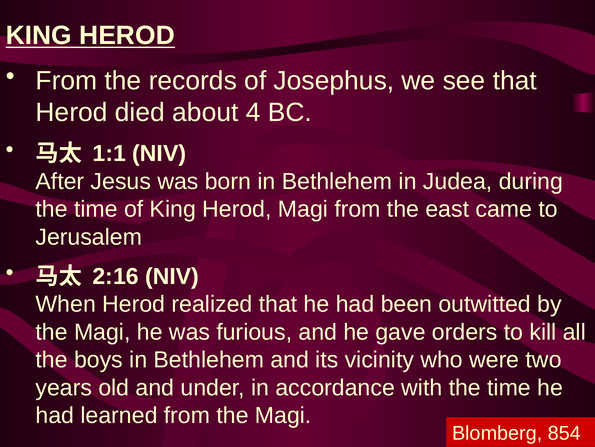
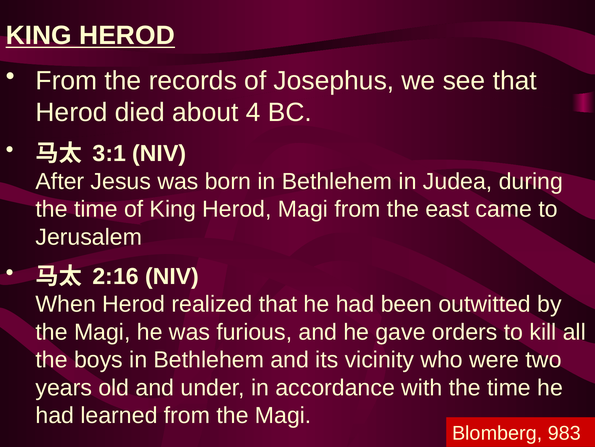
1:1: 1:1 -> 3:1
854: 854 -> 983
